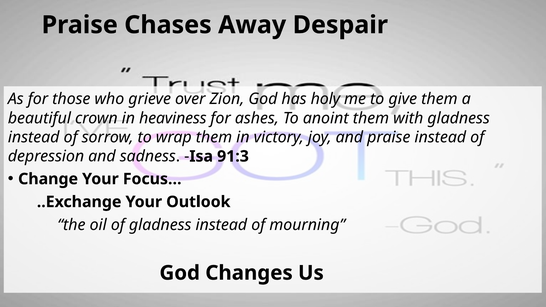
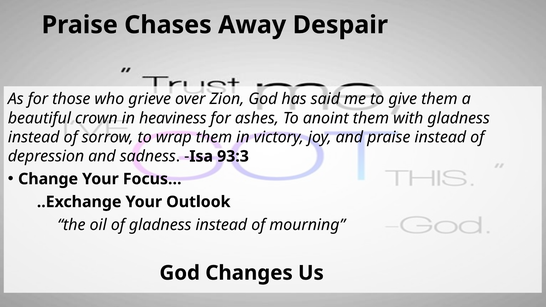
holy: holy -> said
91:3: 91:3 -> 93:3
